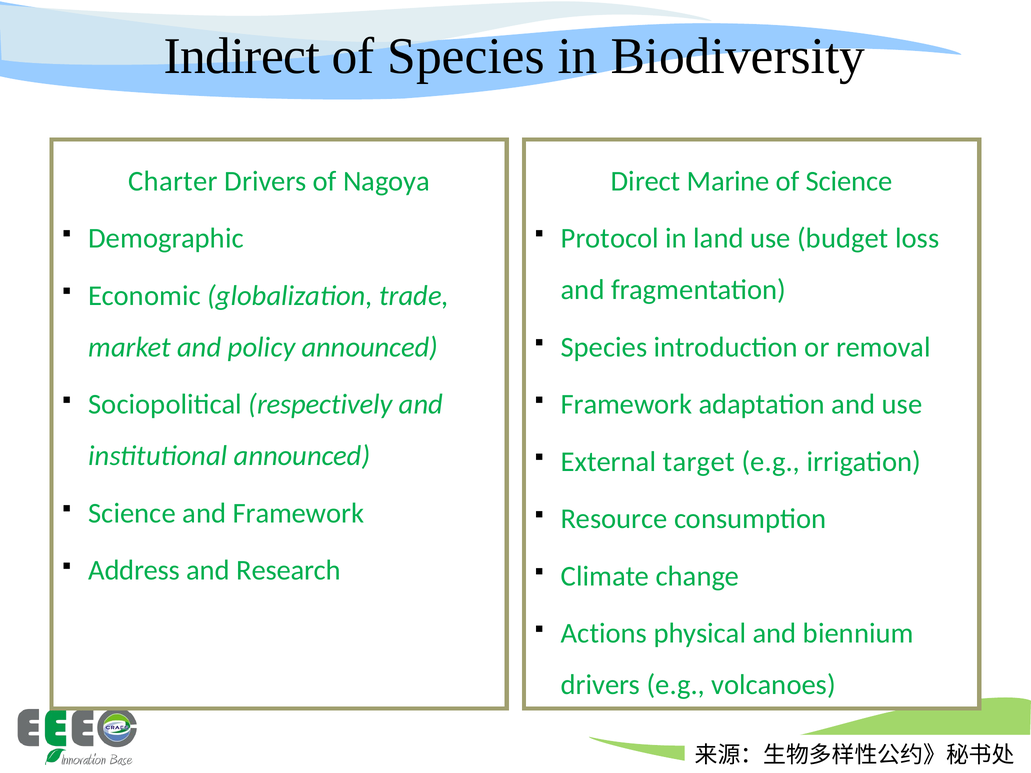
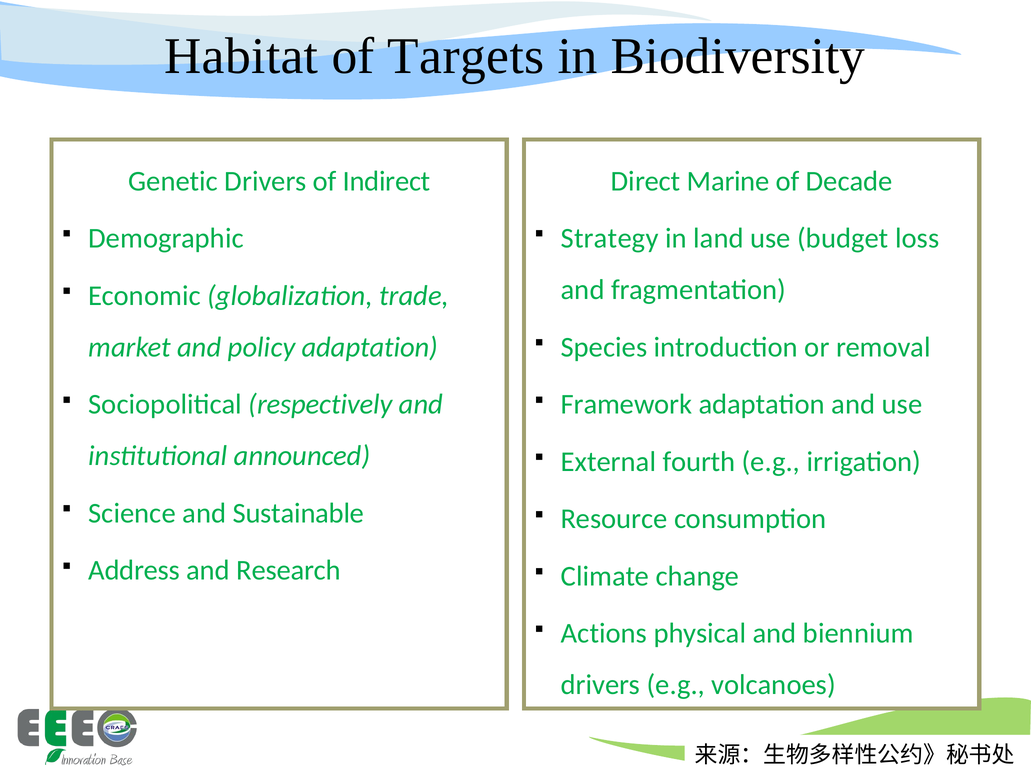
Indirect: Indirect -> Habitat
of Species: Species -> Targets
Charter: Charter -> Genetic
Nagoya: Nagoya -> Indirect
of Science: Science -> Decade
Protocol: Protocol -> Strategy
policy announced: announced -> adaptation
target: target -> fourth
and Framework: Framework -> Sustainable
